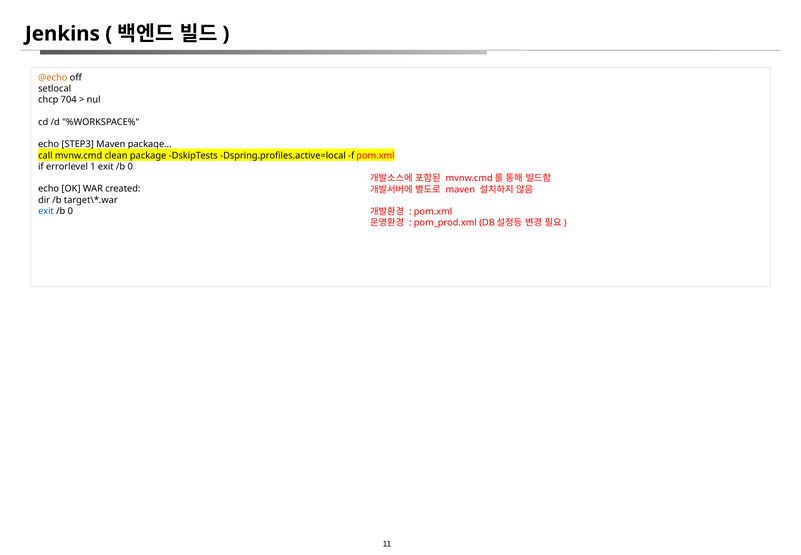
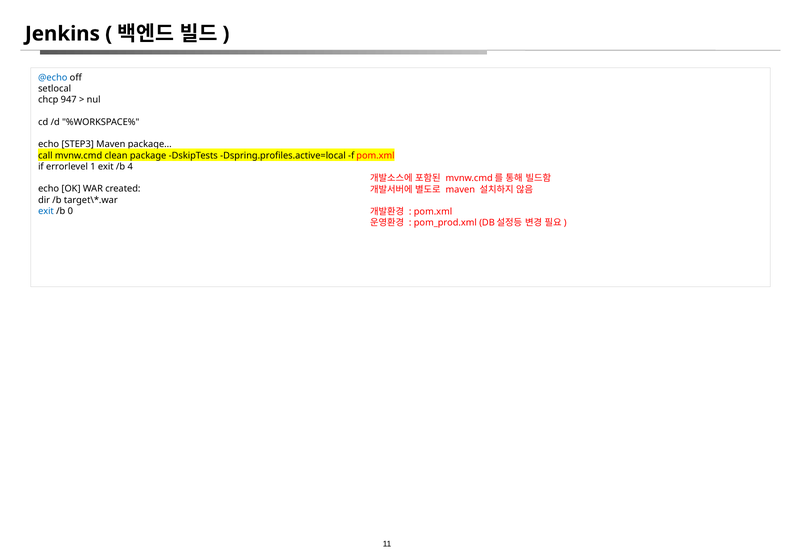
@echo colour: orange -> blue
704: 704 -> 947
1 exit /b 0: 0 -> 4
